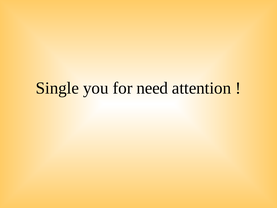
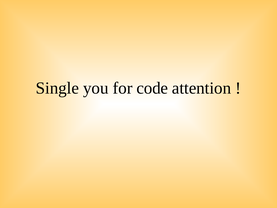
need: need -> code
